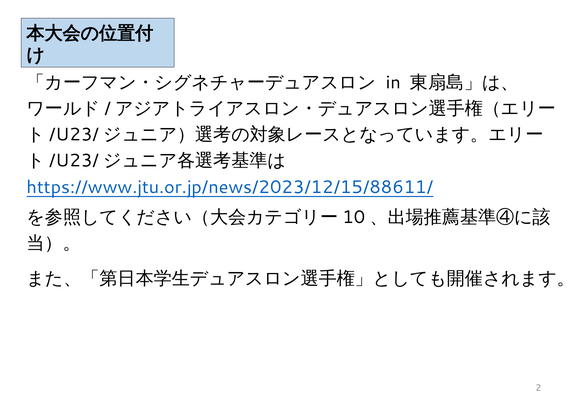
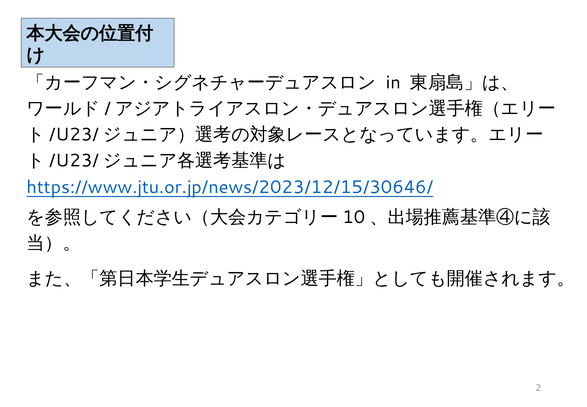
https://www.jtu.or.jp/news/2023/12/15/88611/: https://www.jtu.or.jp/news/2023/12/15/88611/ -> https://www.jtu.or.jp/news/2023/12/15/30646/
